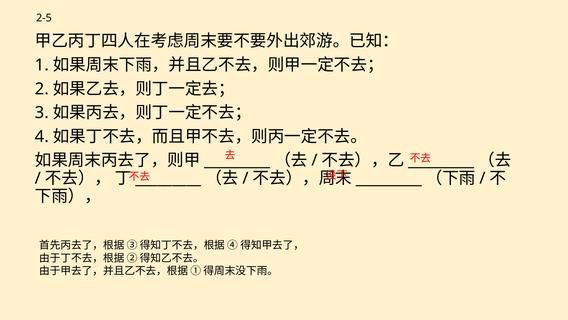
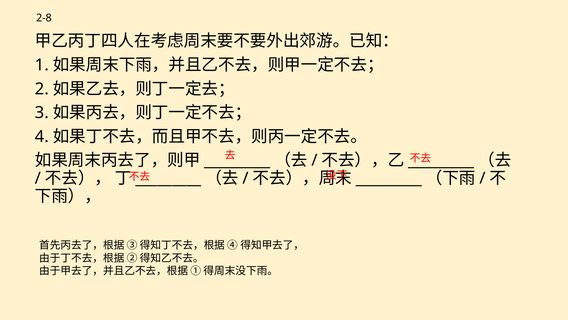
2-5: 2-5 -> 2-8
